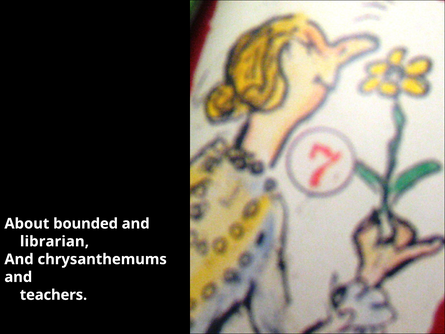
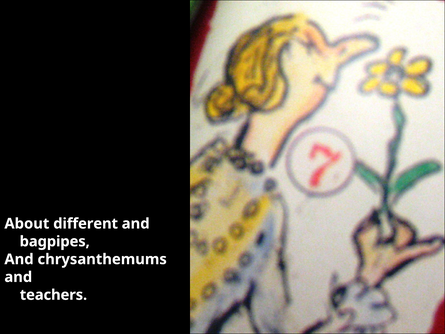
bounded: bounded -> different
librarian: librarian -> bagpipes
